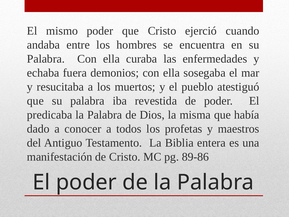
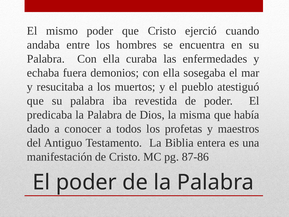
89-86: 89-86 -> 87-86
